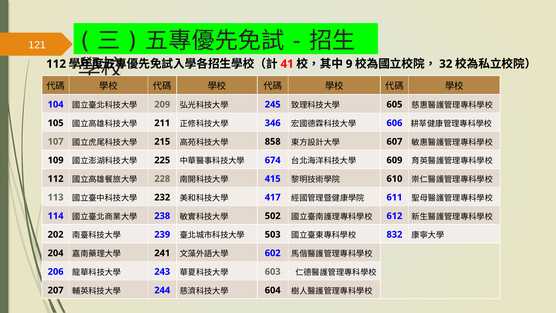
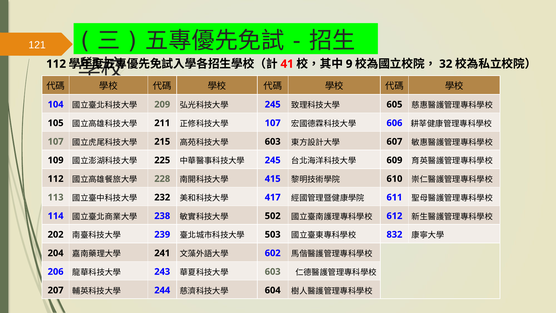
346 at (273, 123): 346 -> 107
858 at (273, 142): 858 -> 603
674 at (273, 160): 674 -> 245
